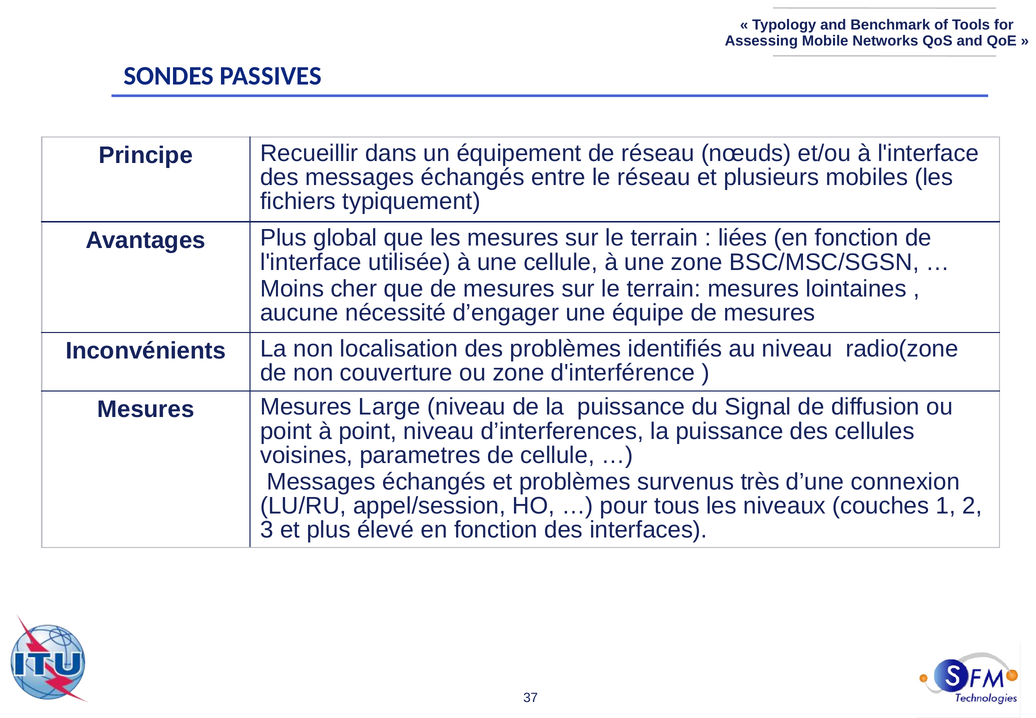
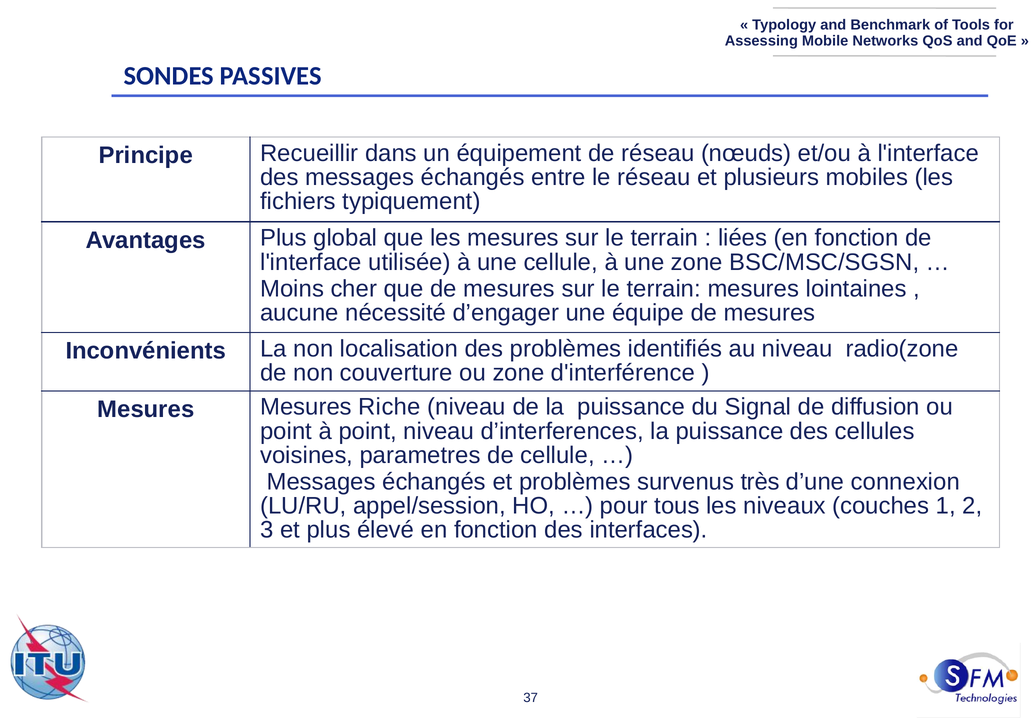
Large: Large -> Riche
